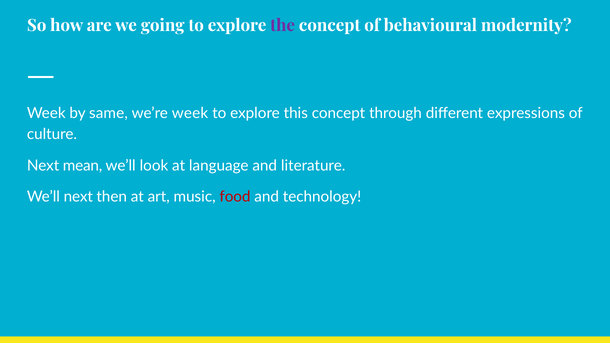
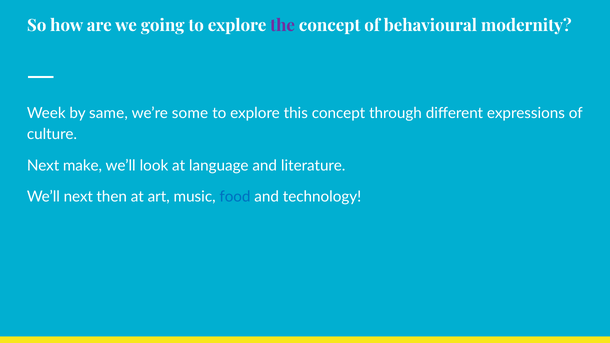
we’re week: week -> some
mean: mean -> make
food colour: red -> blue
